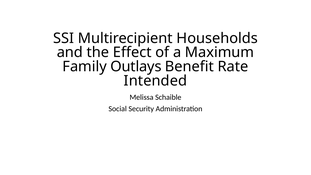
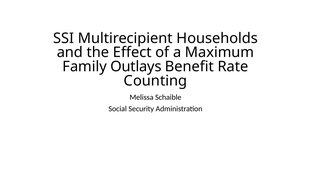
Intended: Intended -> Counting
